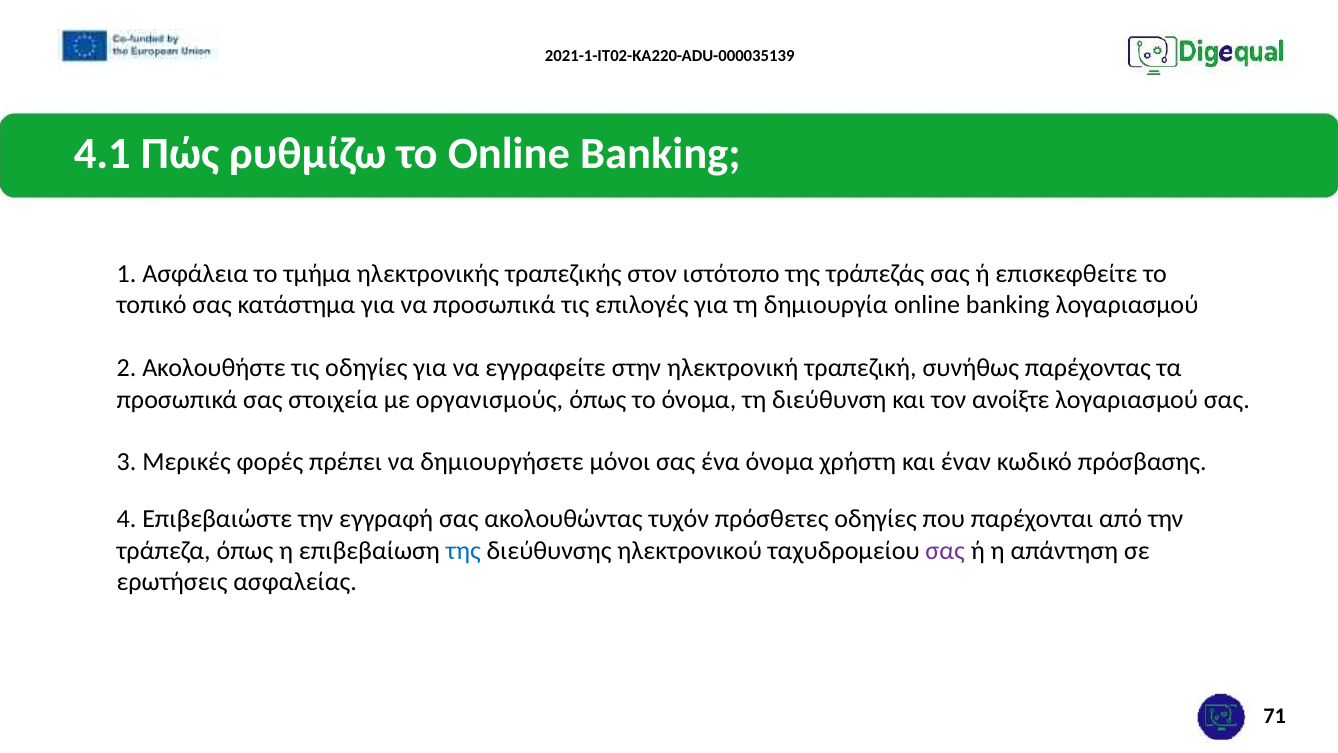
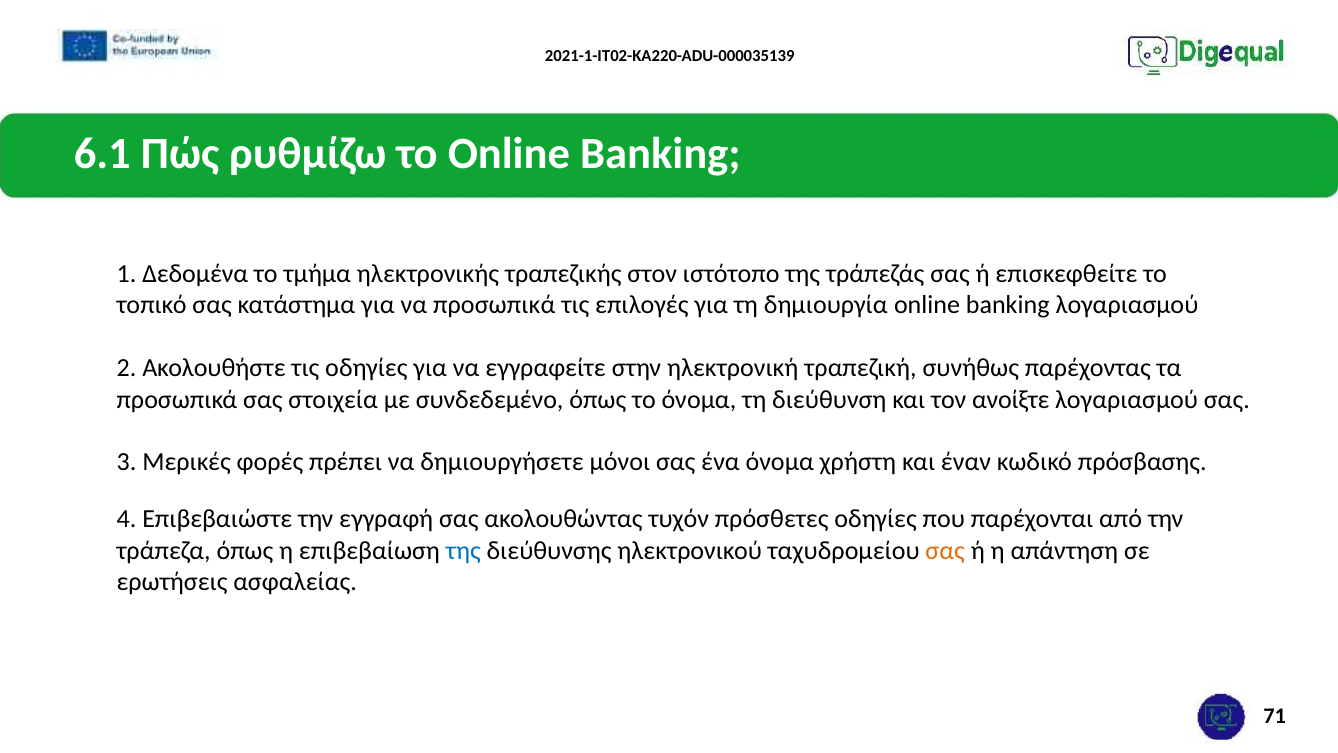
4.1: 4.1 -> 6.1
Ασφάλεια: Ασφάλεια -> Δεδομένα
οργανισμούς: οργανισμούς -> συνδεδεμένο
σας at (945, 550) colour: purple -> orange
